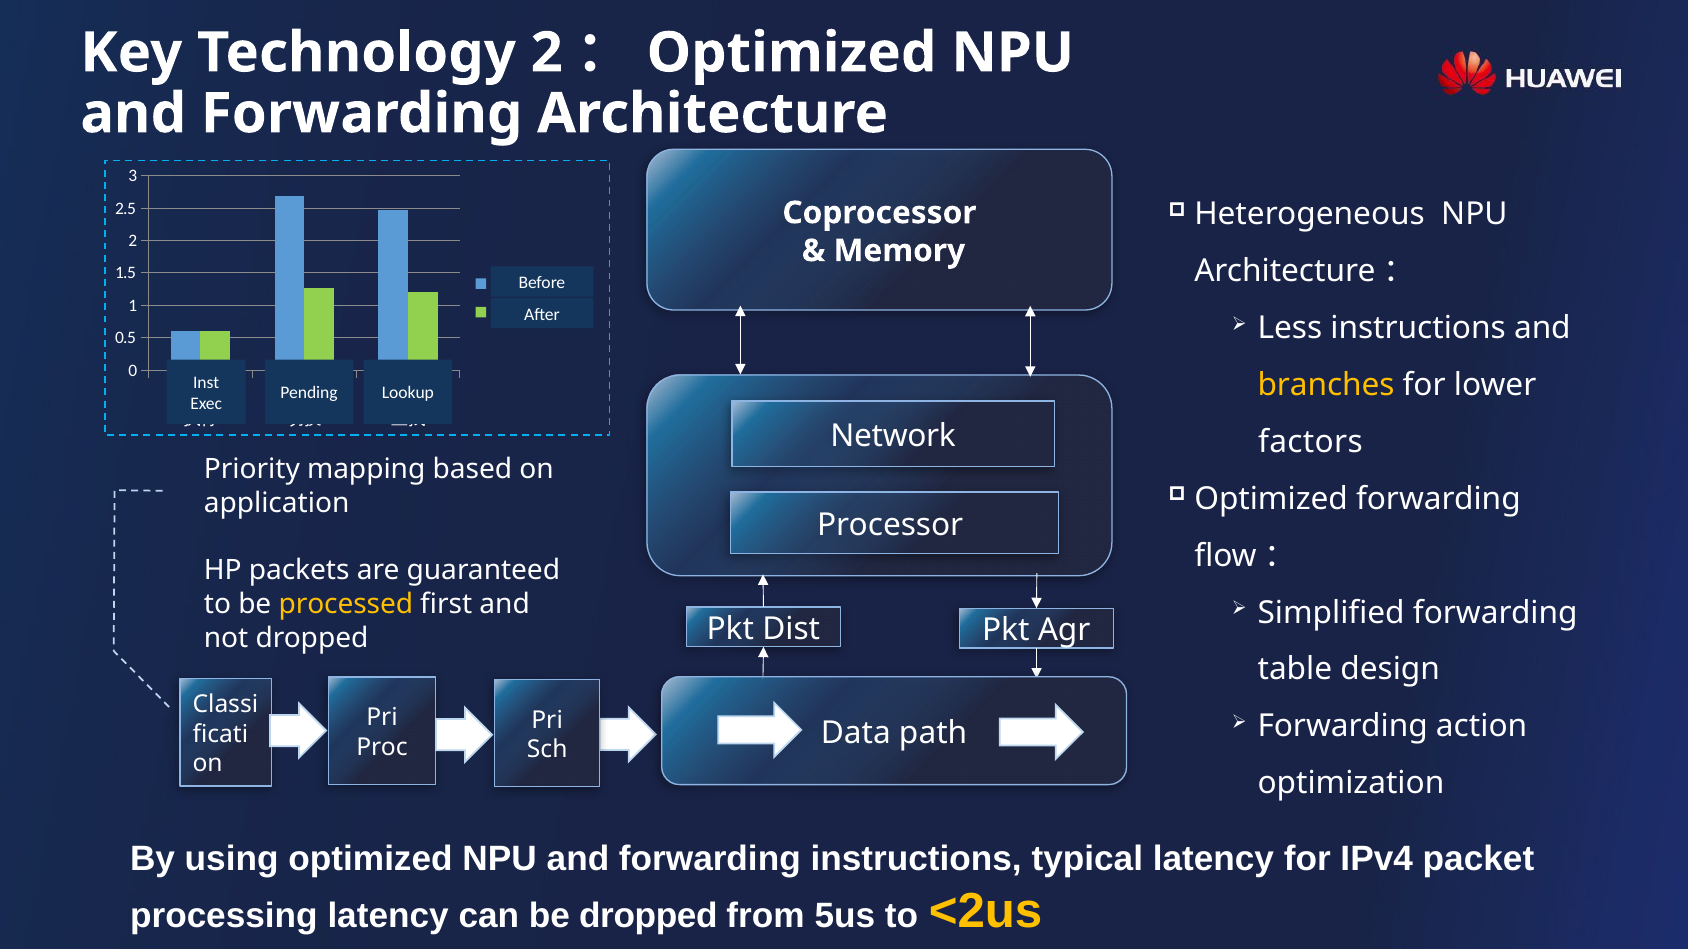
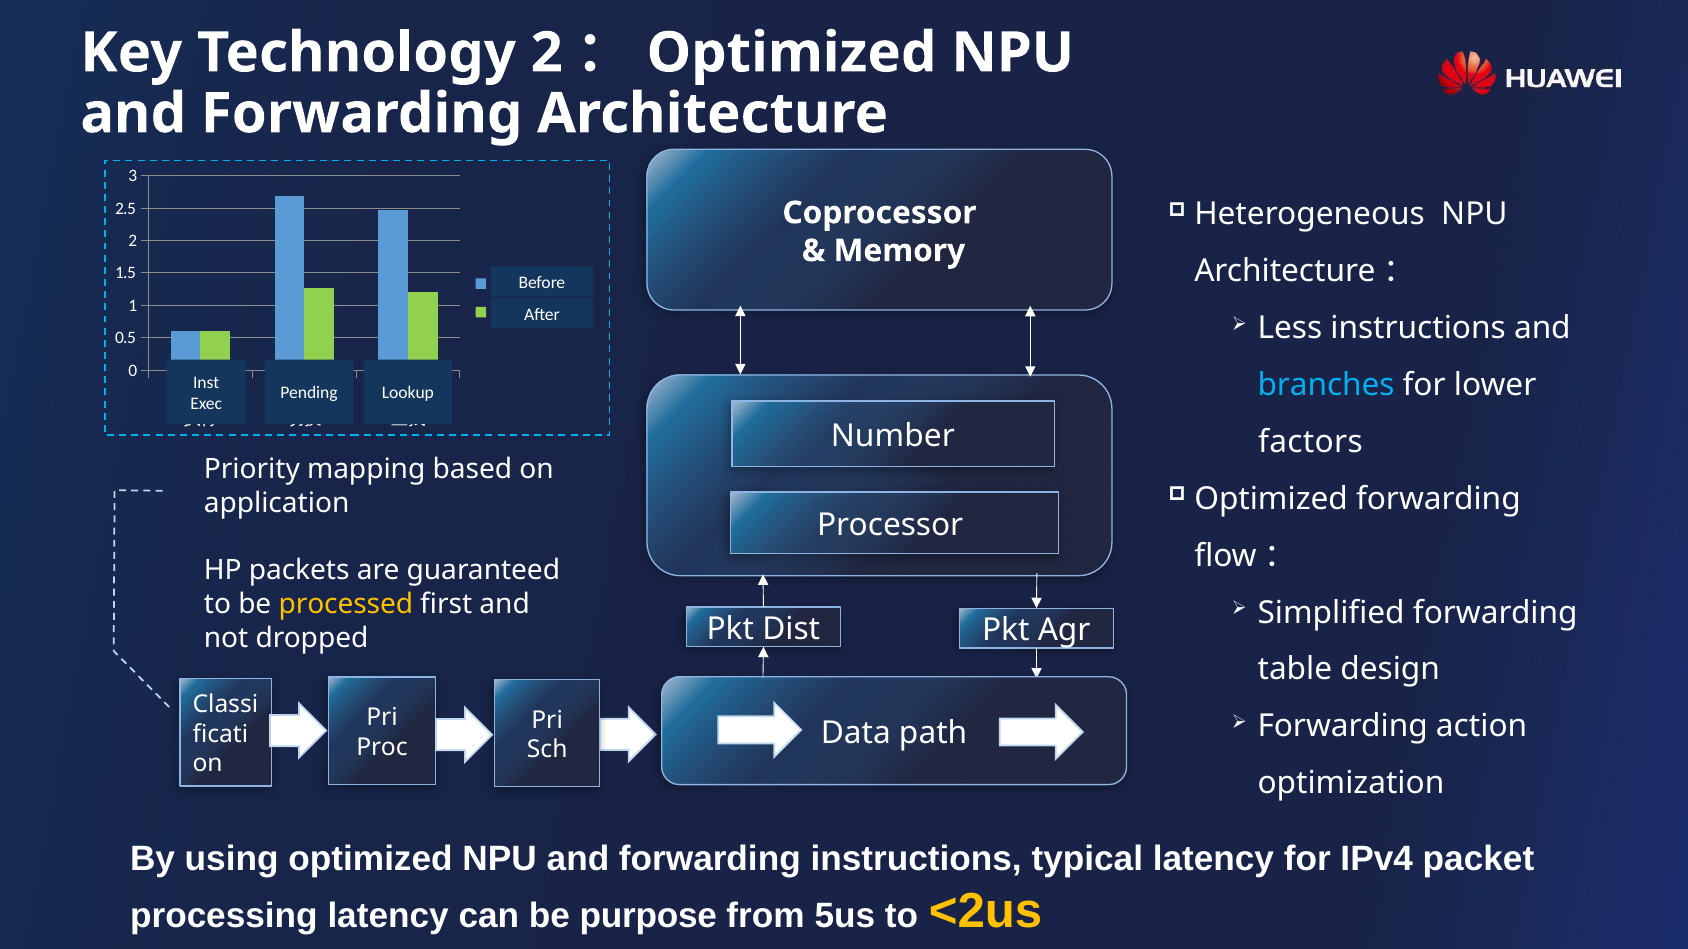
branches colour: yellow -> light blue
Network: Network -> Number
be dropped: dropped -> purpose
